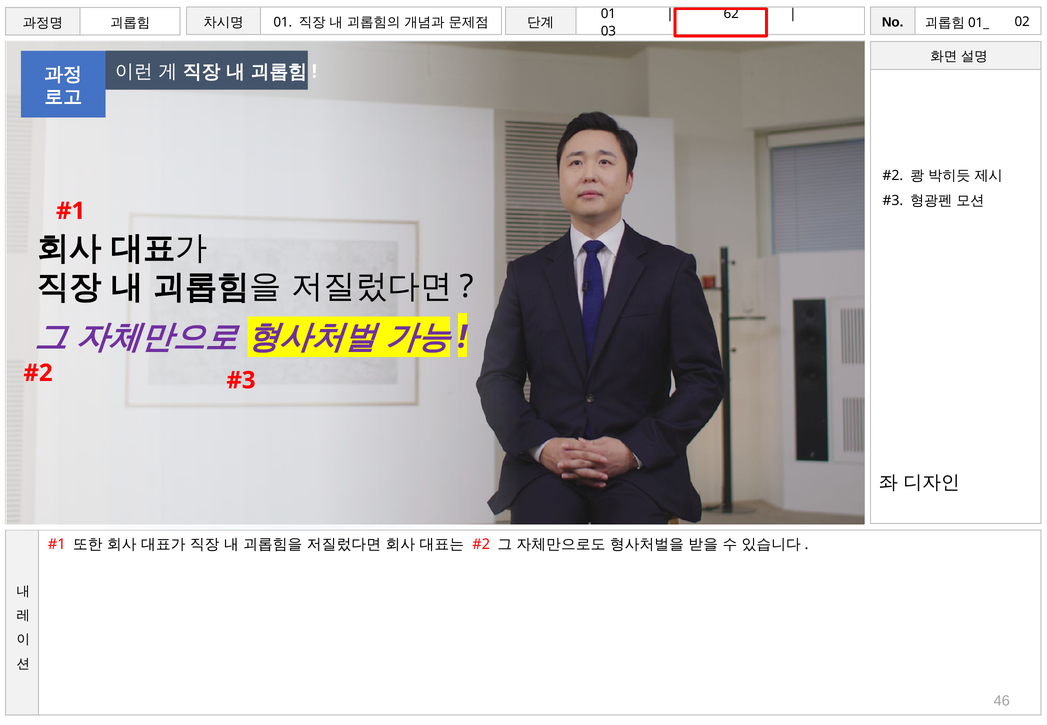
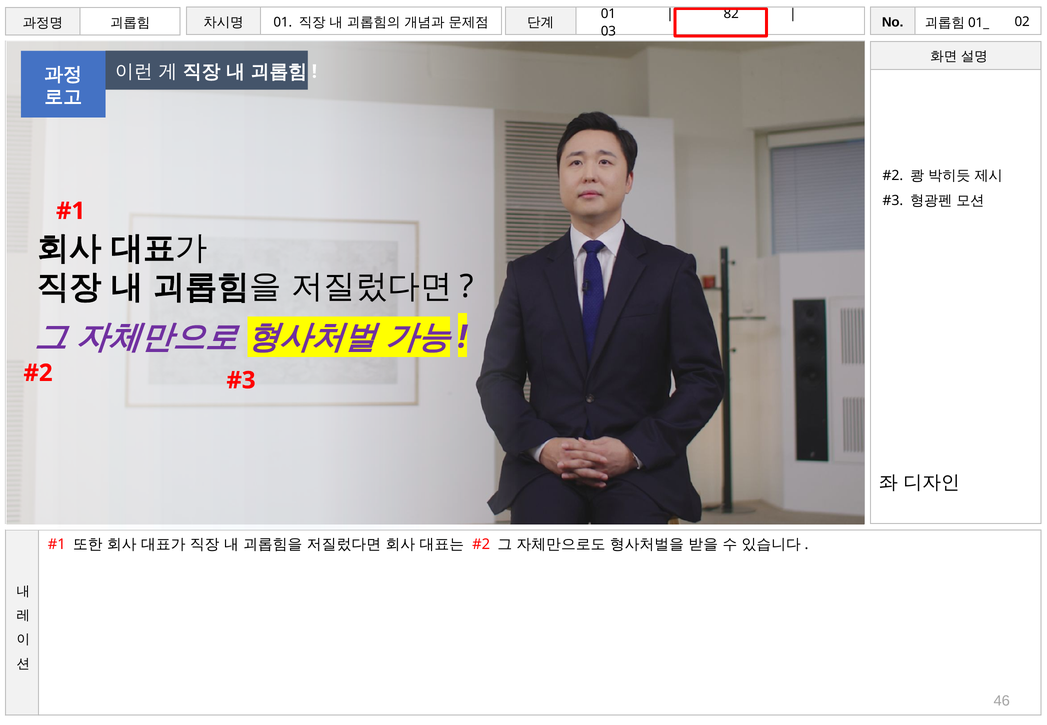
62: 62 -> 82
